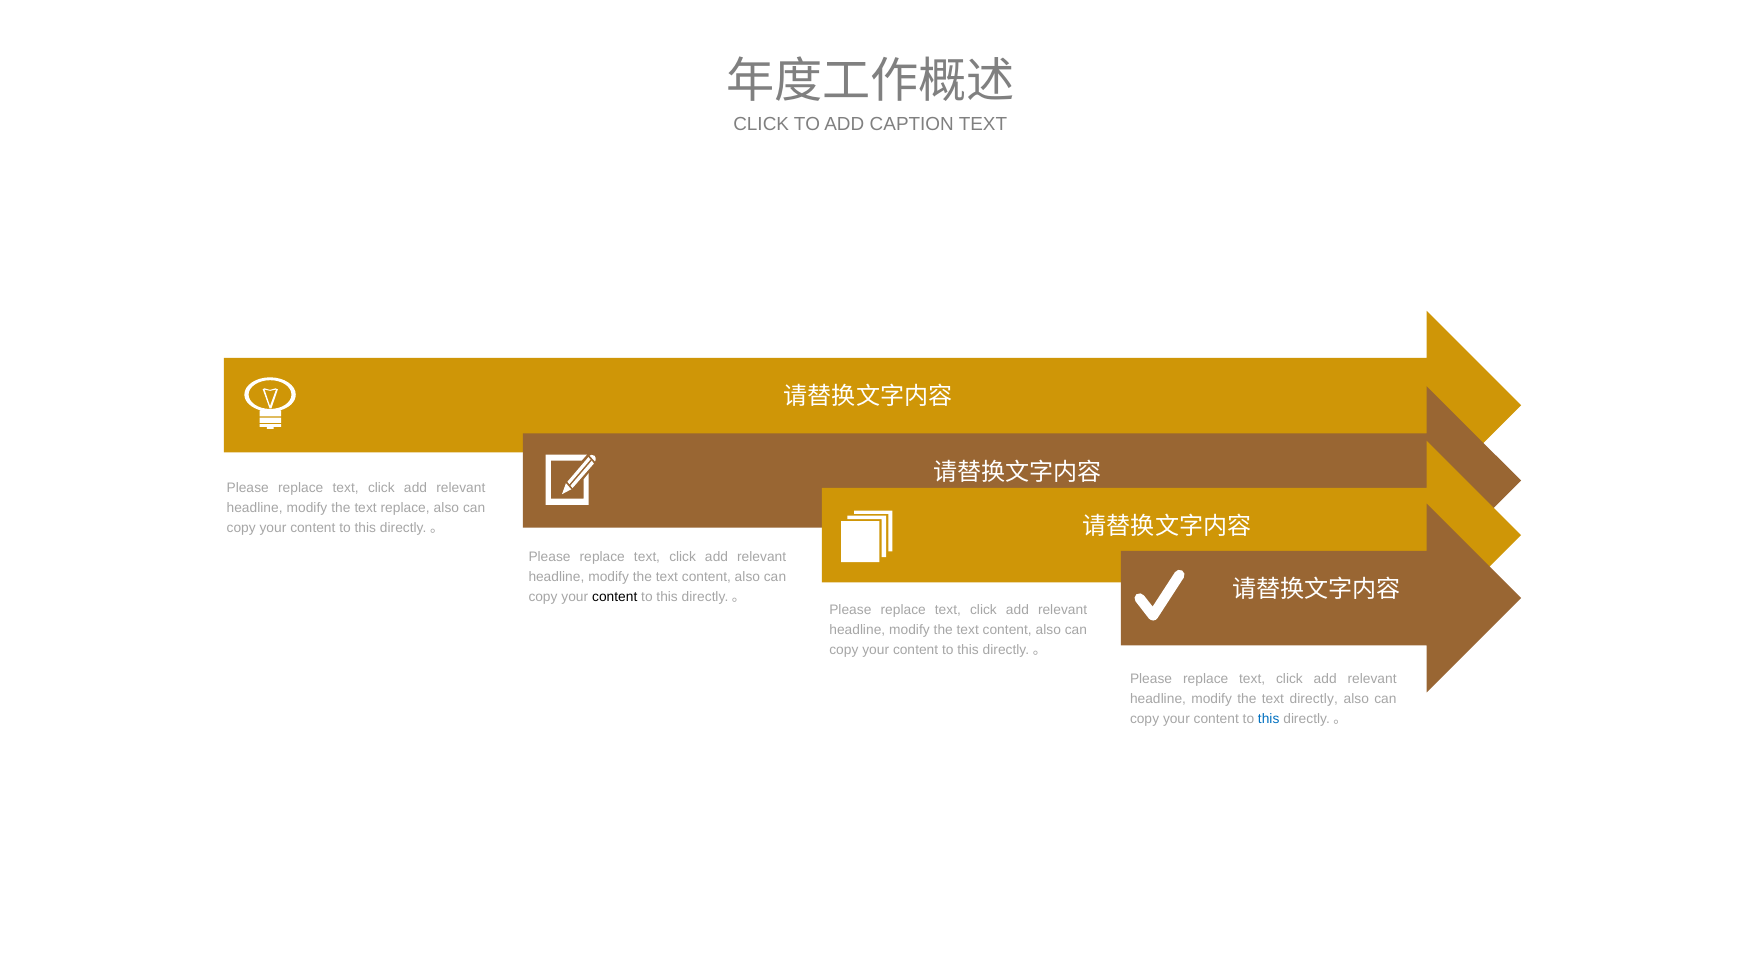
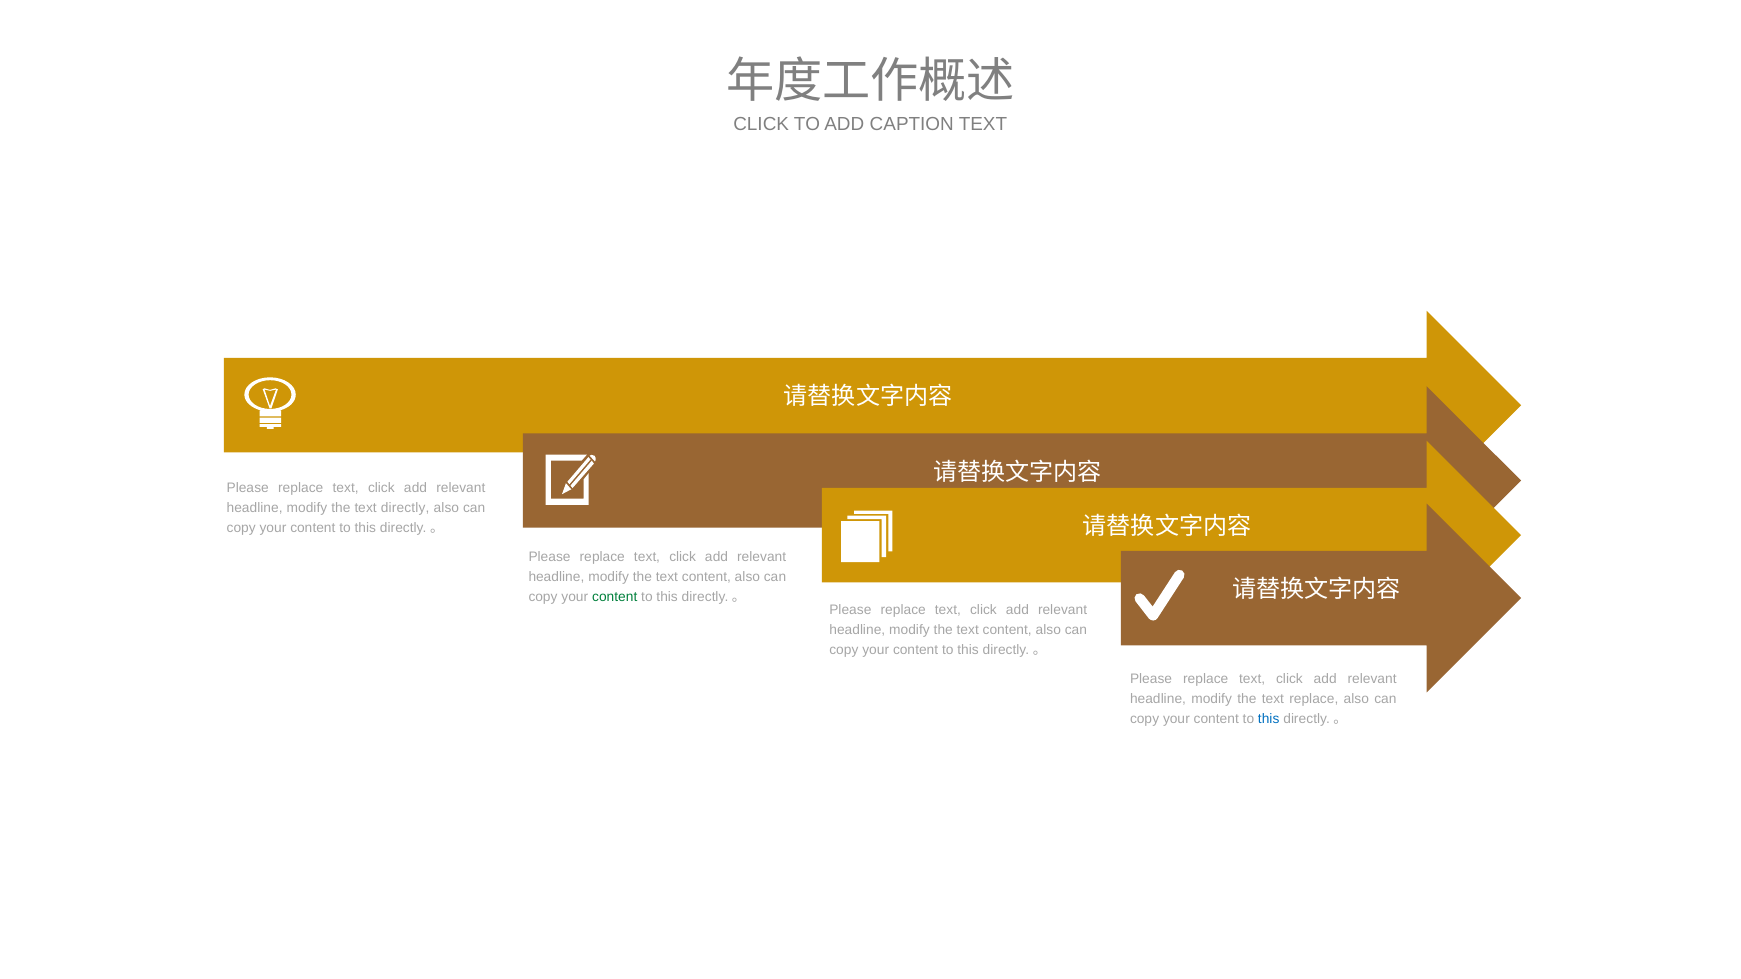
text replace: replace -> directly
content at (615, 597) colour: black -> green
text directly: directly -> replace
